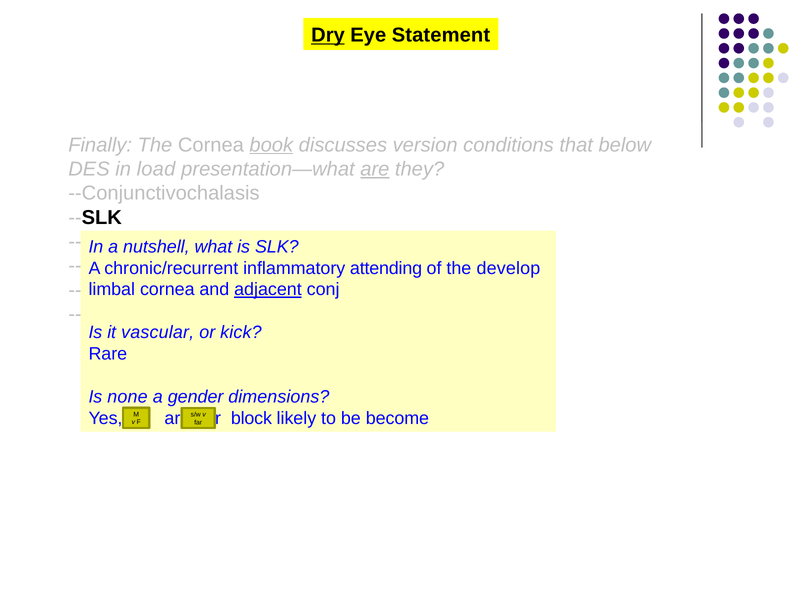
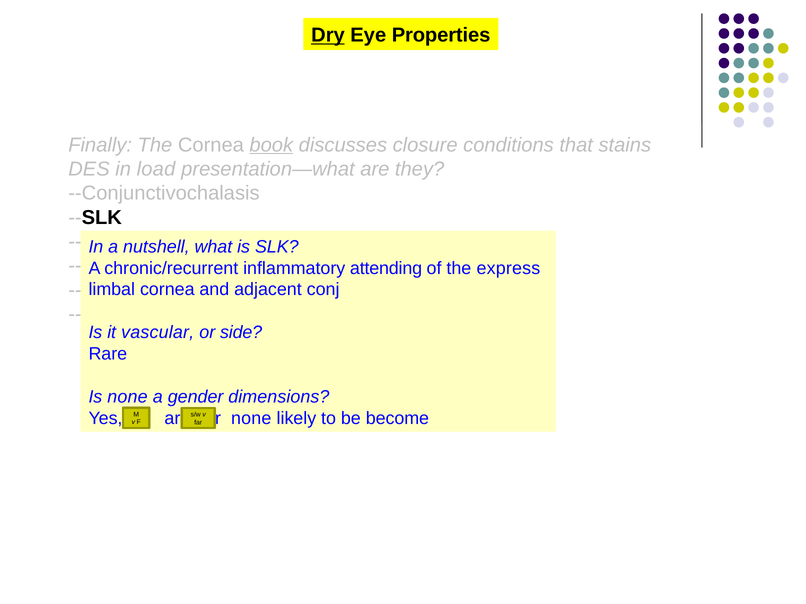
Statement: Statement -> Properties
version: version -> closure
below: below -> stains
are at (375, 169) underline: present -> none
develop: develop -> express
adjacent underline: present -> none
kick: kick -> side
block at (251, 419): block -> none
